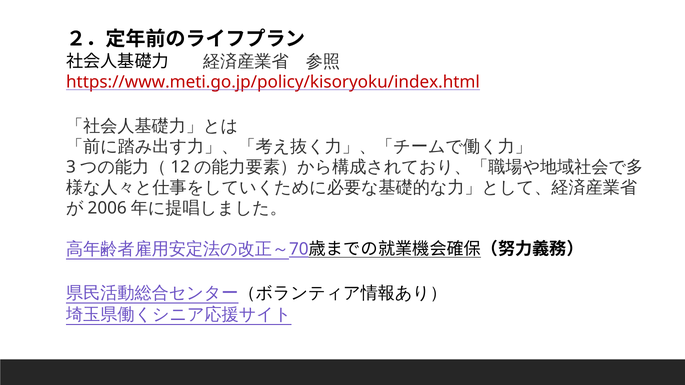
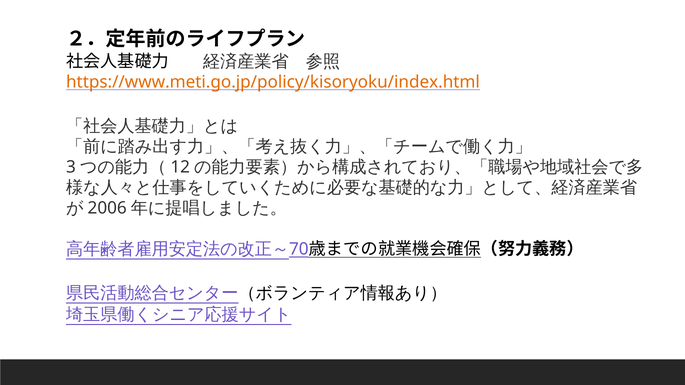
https://www.meti.go.jp/policy/kisoryoku/index.html colour: red -> orange
